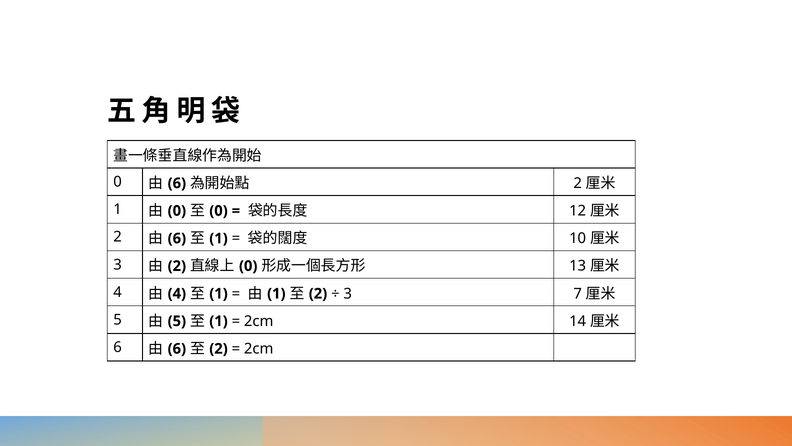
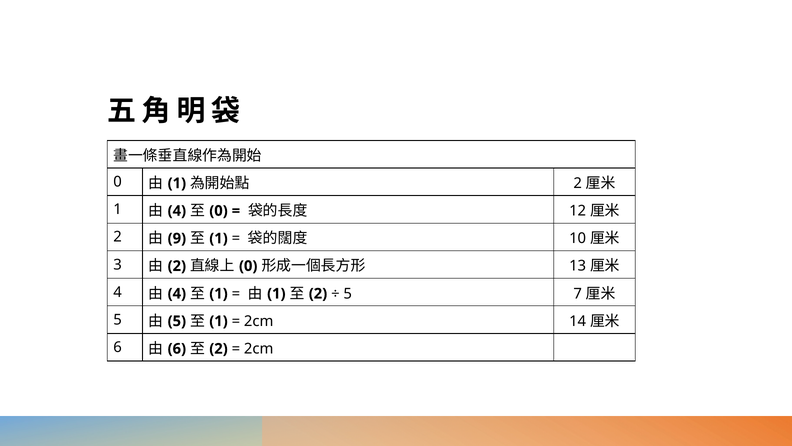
6 at (177, 183): 6 -> 1
0 at (177, 211): 0 -> 4
6 at (177, 238): 6 -> 9
3 at (348, 293): 3 -> 5
